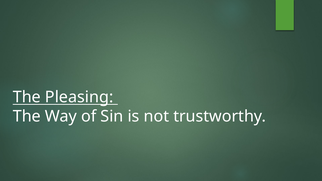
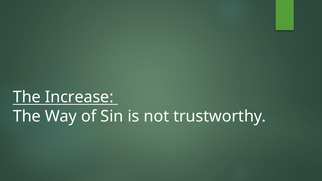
Pleasing: Pleasing -> Increase
